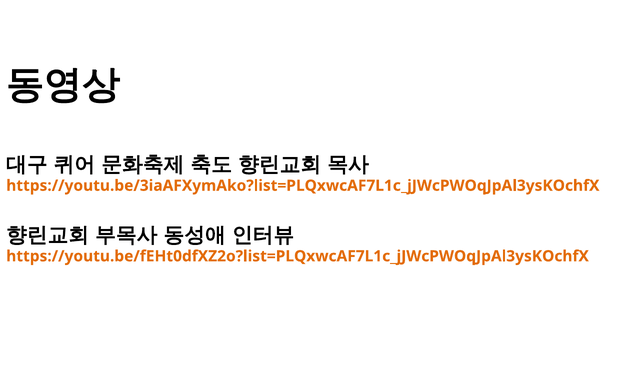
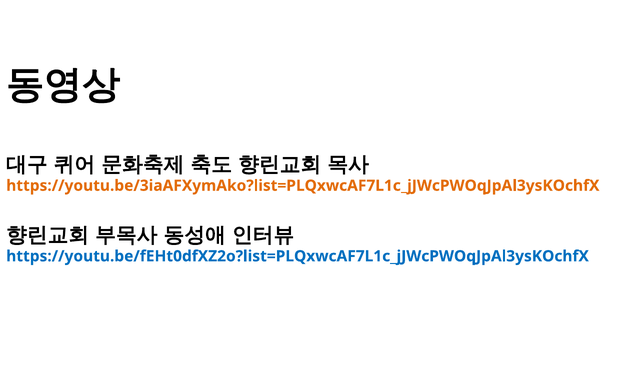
https://youtu.be/fEHt0dfXZ2o?list=PLQxwcAF7L1c_jJWcPWOqJpAl3ysKOchfX colour: orange -> blue
